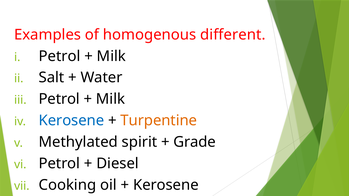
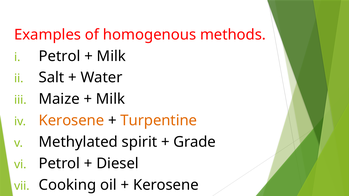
different: different -> methods
Petrol at (59, 99): Petrol -> Maize
Kerosene at (71, 121) colour: blue -> orange
